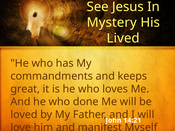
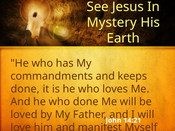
Lived: Lived -> Earth
great at (25, 89): great -> done
